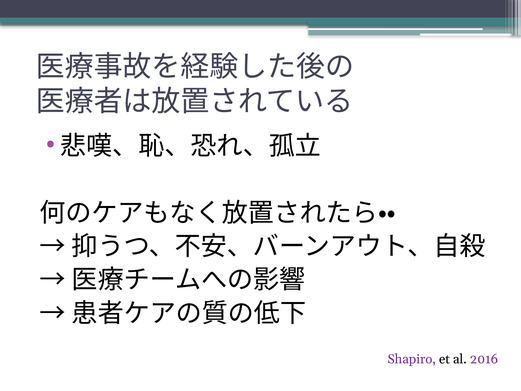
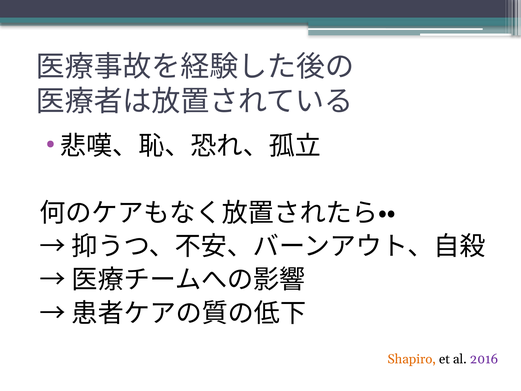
Shapiro colour: purple -> orange
